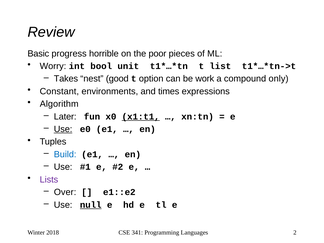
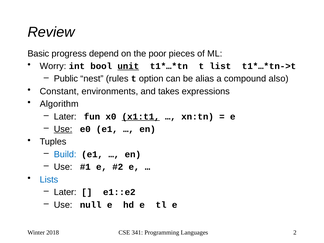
horrible: horrible -> depend
unit underline: none -> present
Takes: Takes -> Public
good: good -> rules
work: work -> alias
only: only -> also
times: times -> takes
Lists colour: purple -> blue
Over at (65, 192): Over -> Later
null underline: present -> none
